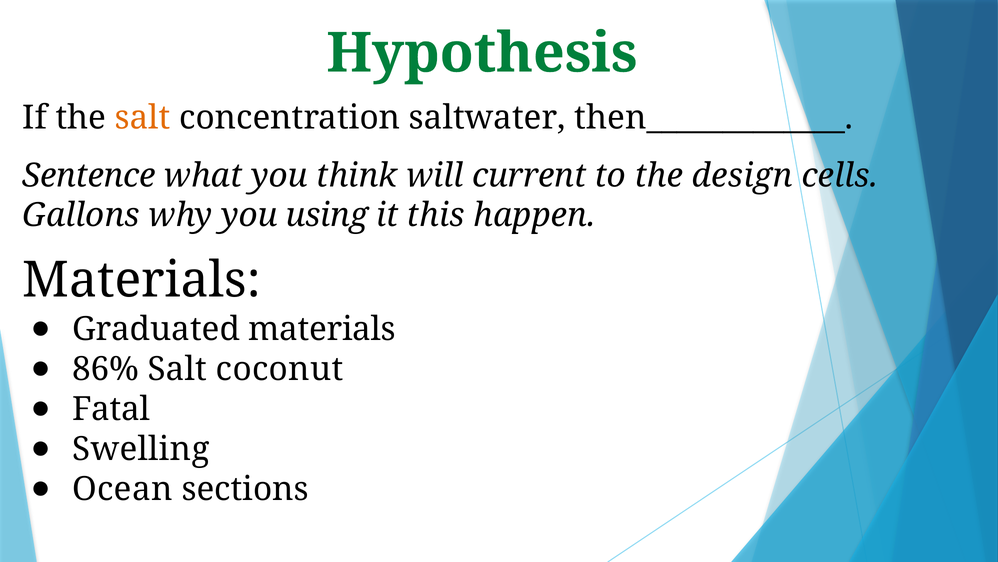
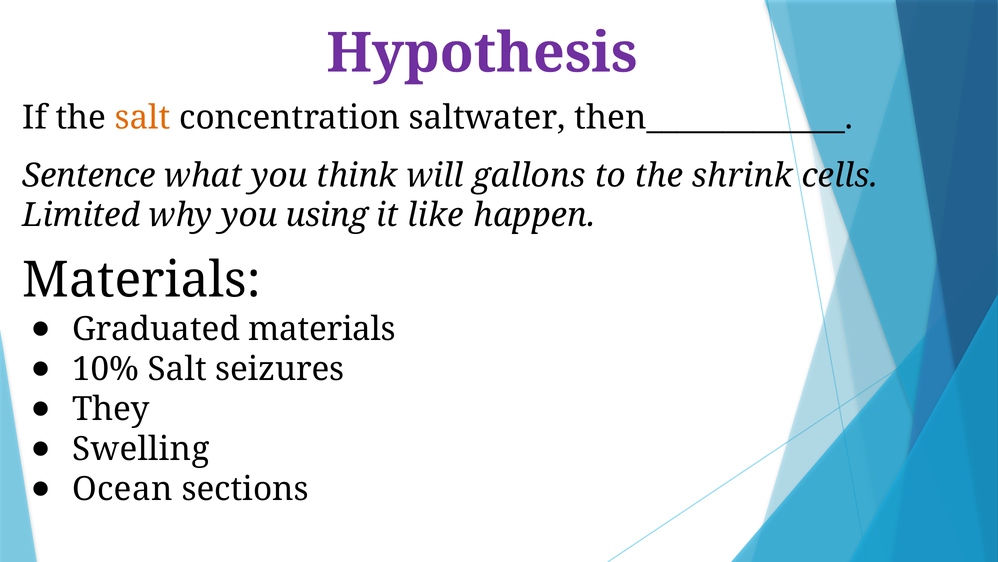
Hypothesis colour: green -> purple
current: current -> gallons
design: design -> shrink
Gallons: Gallons -> Limited
this: this -> like
86%: 86% -> 10%
coconut: coconut -> seizures
Fatal: Fatal -> They
